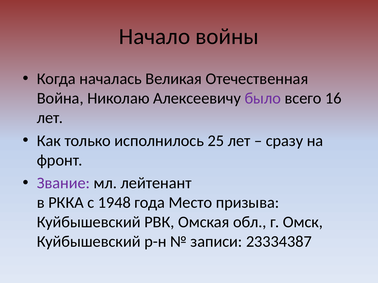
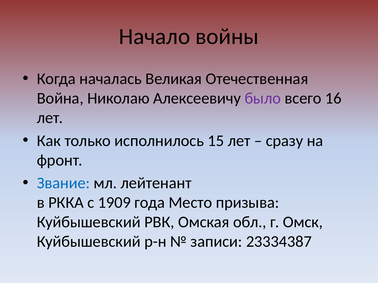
25: 25 -> 15
Звание colour: purple -> blue
1948: 1948 -> 1909
